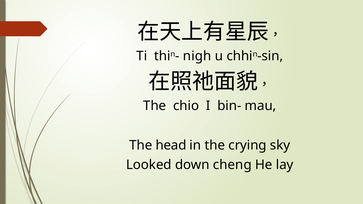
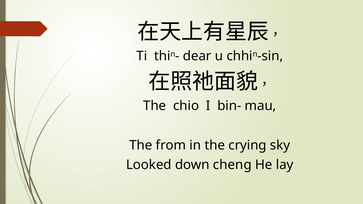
nigh: nigh -> dear
head: head -> from
